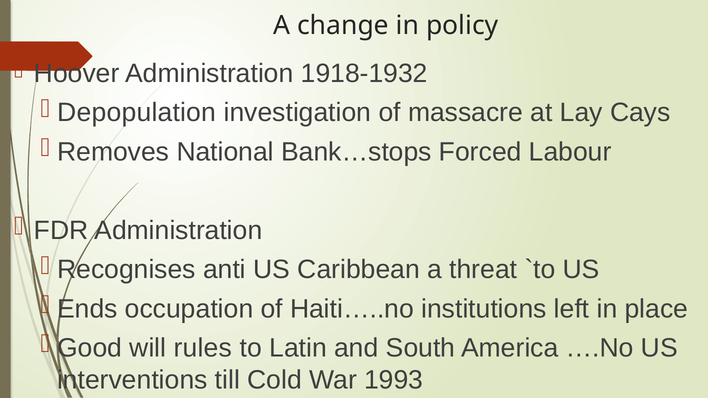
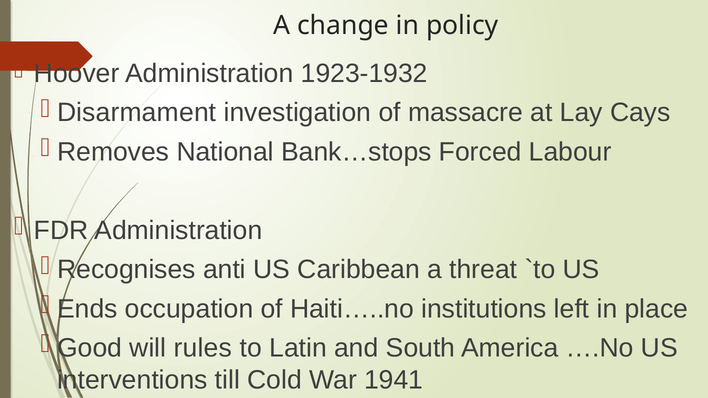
1918-1932: 1918-1932 -> 1923-1932
Depopulation: Depopulation -> Disarmament
1993: 1993 -> 1941
